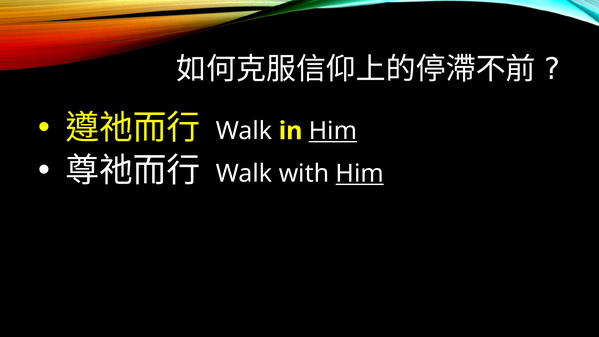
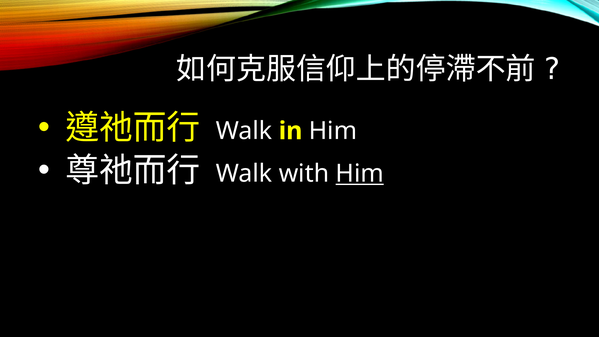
Him at (333, 131) underline: present -> none
